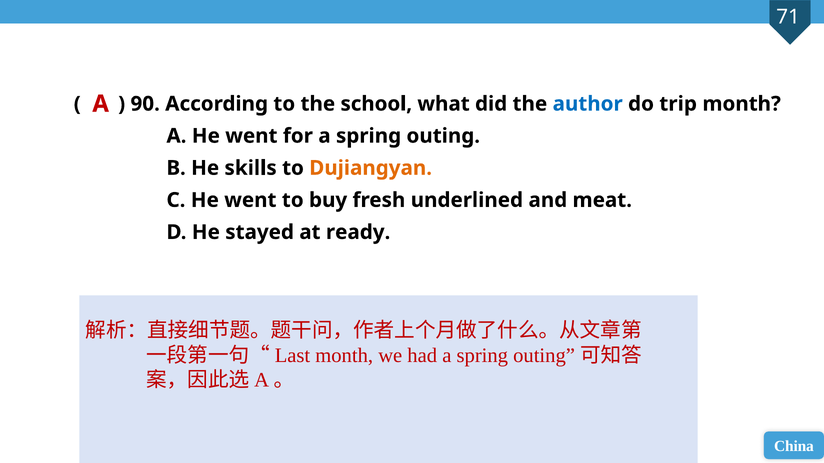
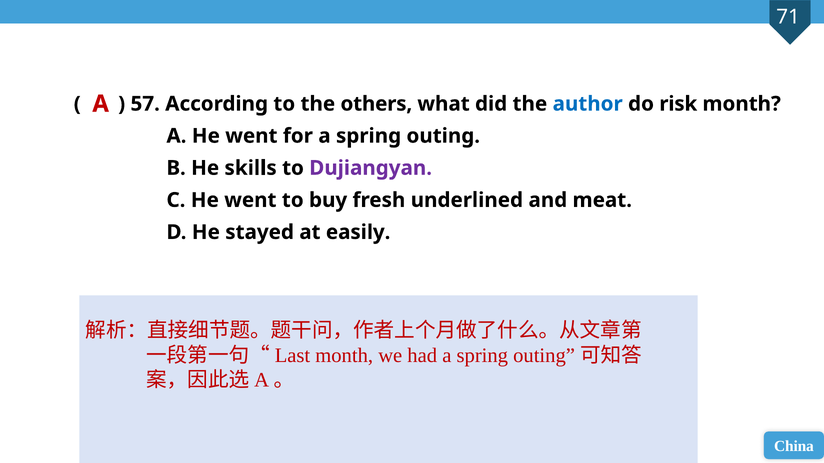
90: 90 -> 57
school: school -> others
trip: trip -> risk
Dujiangyan colour: orange -> purple
ready: ready -> easily
